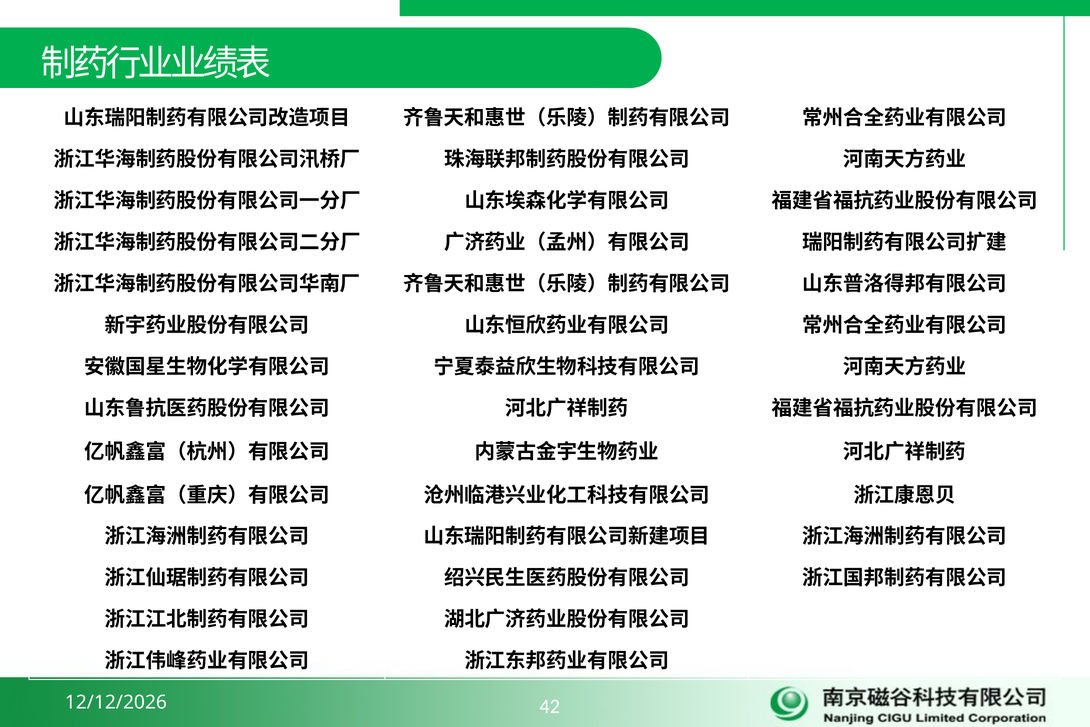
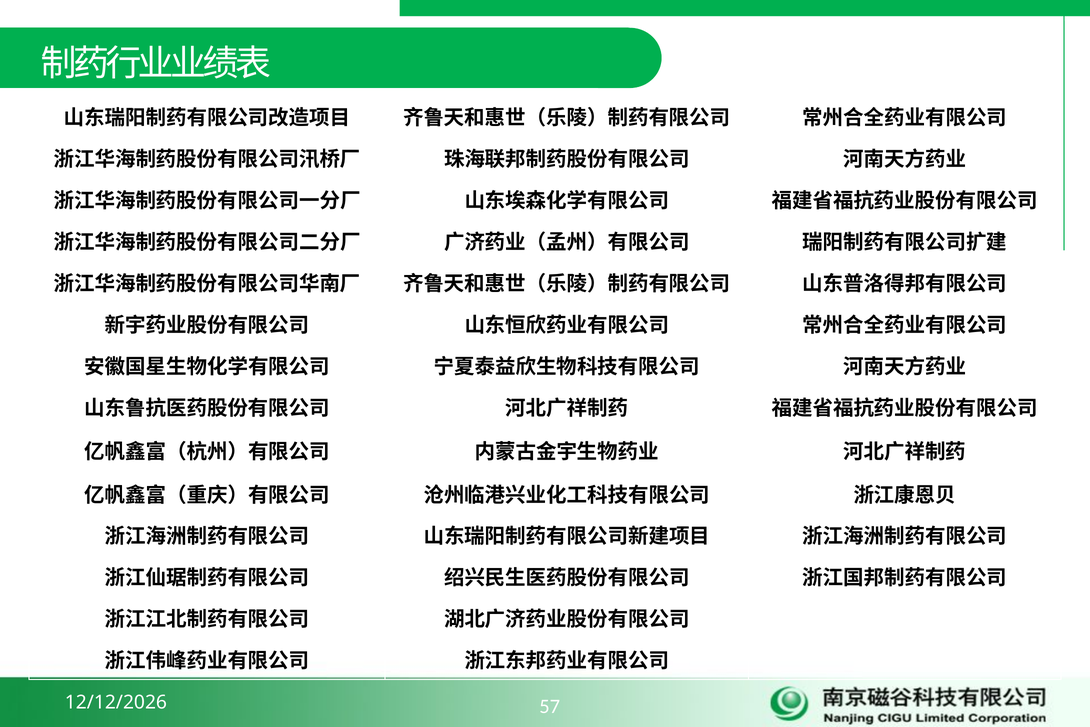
42: 42 -> 57
